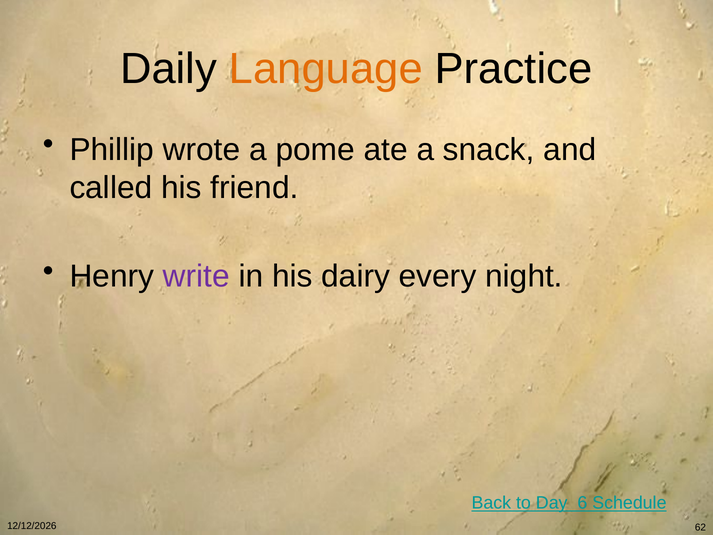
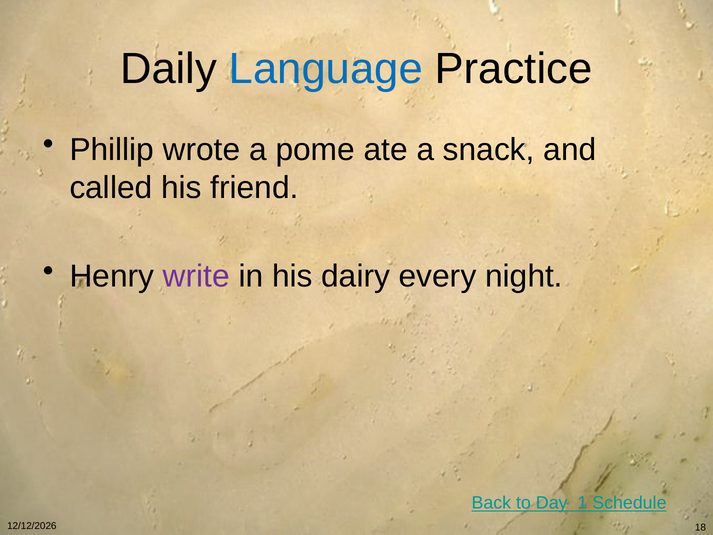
Language colour: orange -> blue
6: 6 -> 1
62: 62 -> 18
